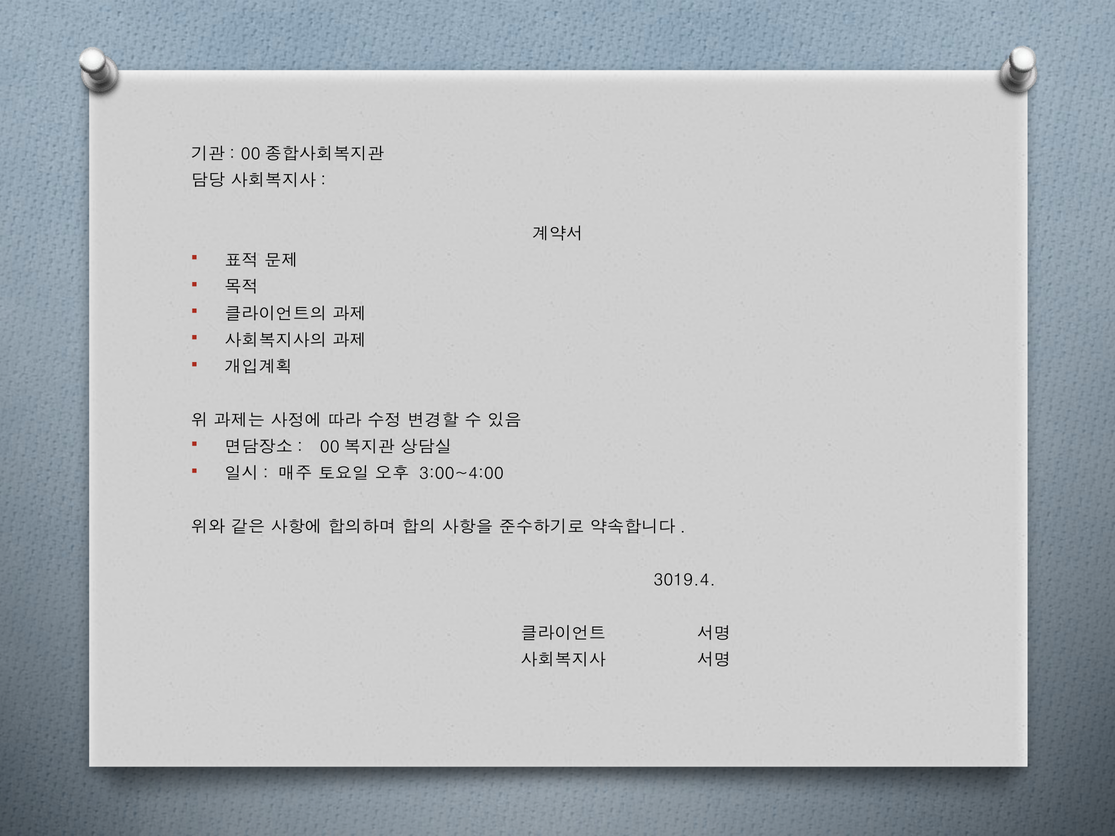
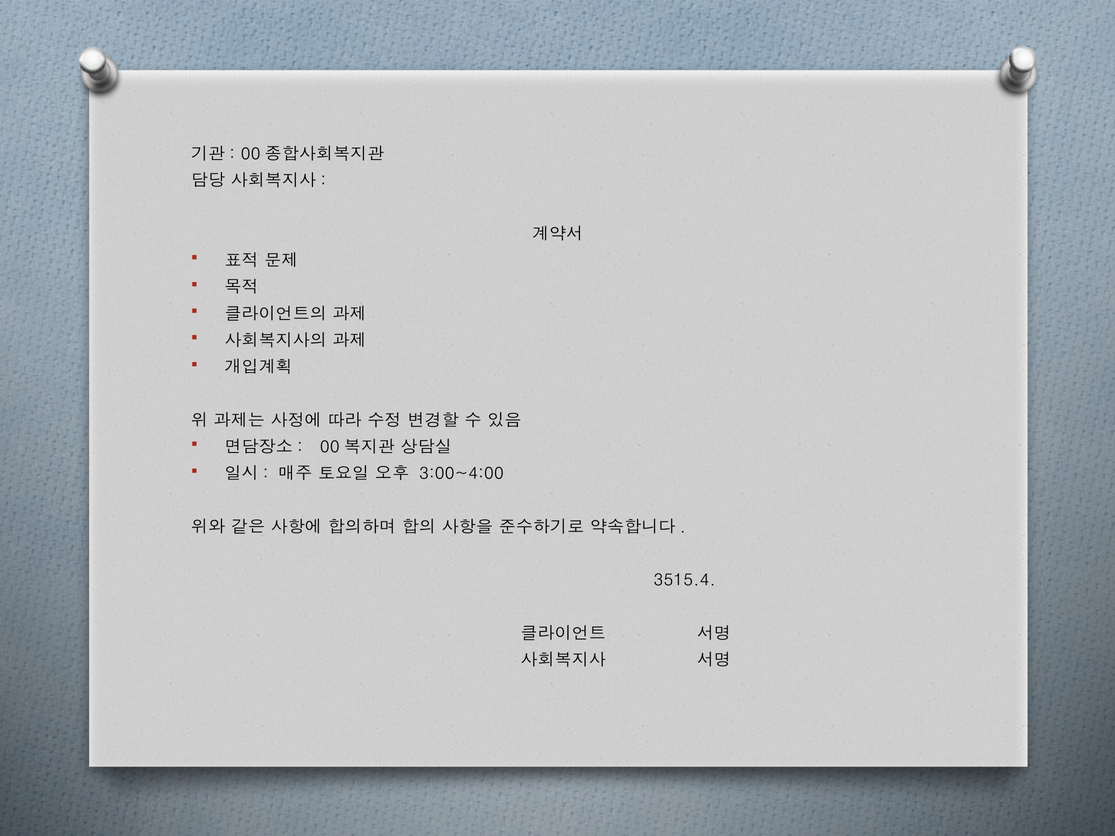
3019.4: 3019.4 -> 3515.4
